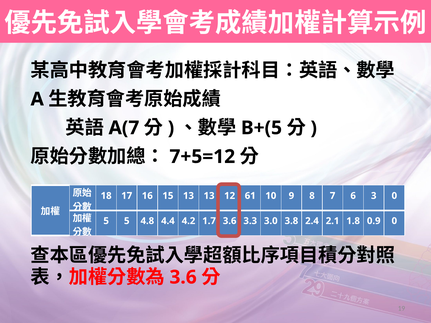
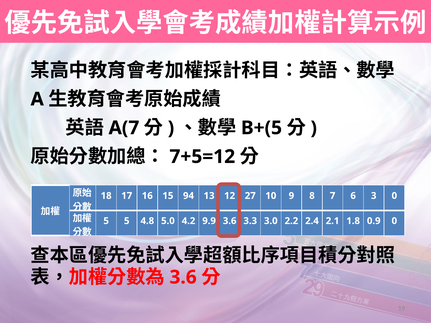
15 13: 13 -> 94
61: 61 -> 27
4.4: 4.4 -> 5.0
1.7: 1.7 -> 9.9
3.8: 3.8 -> 2.2
